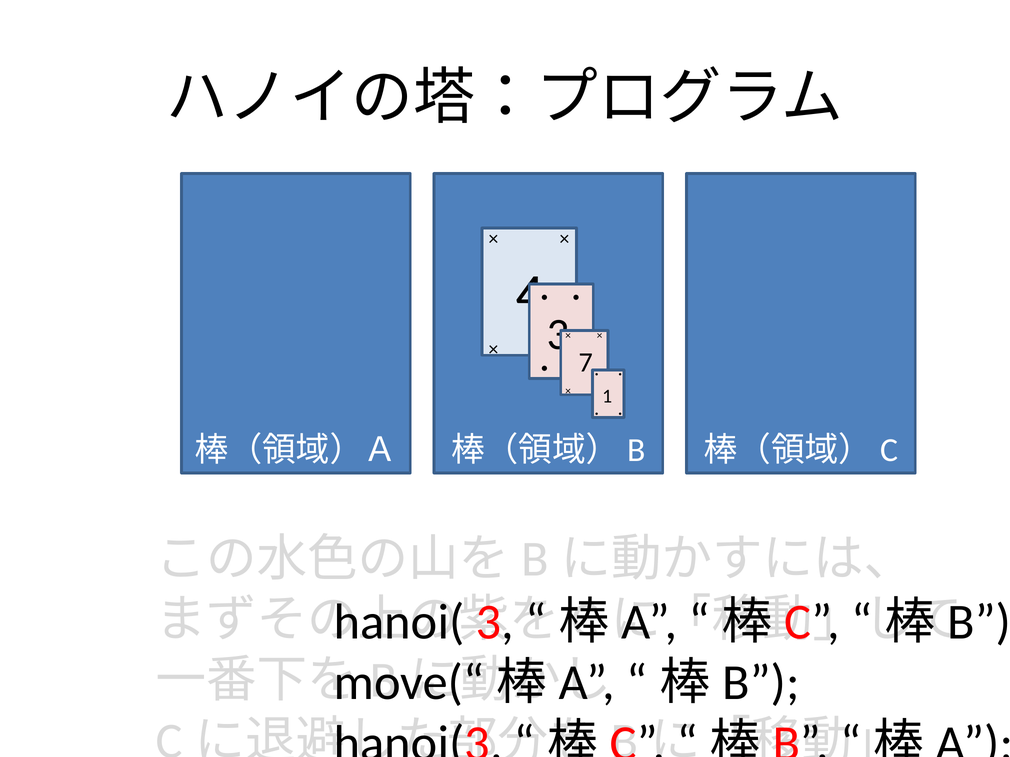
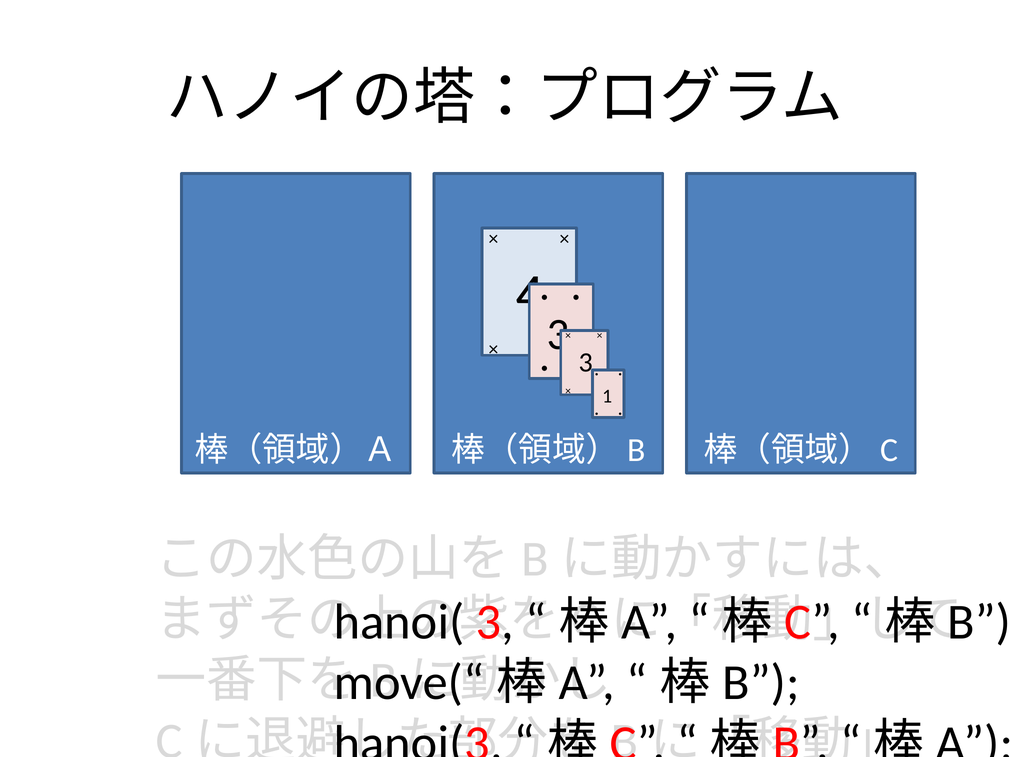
7 at (586, 363): 7 -> 3
